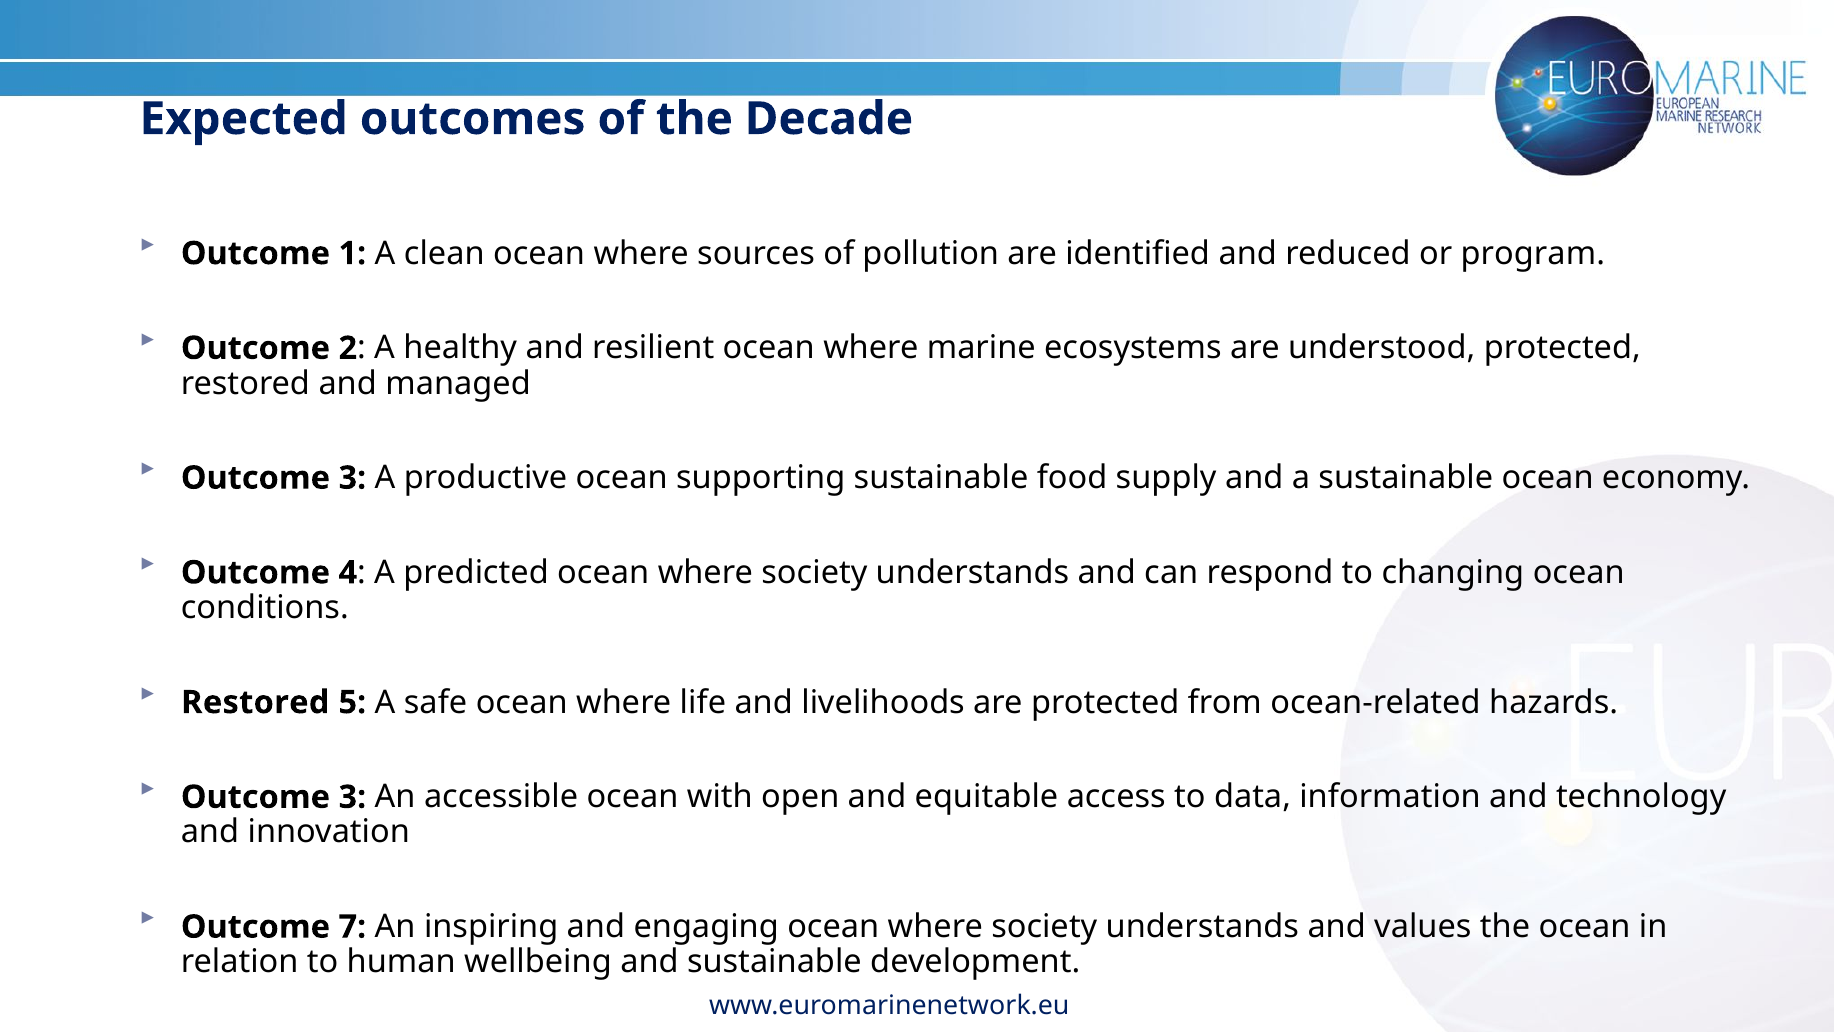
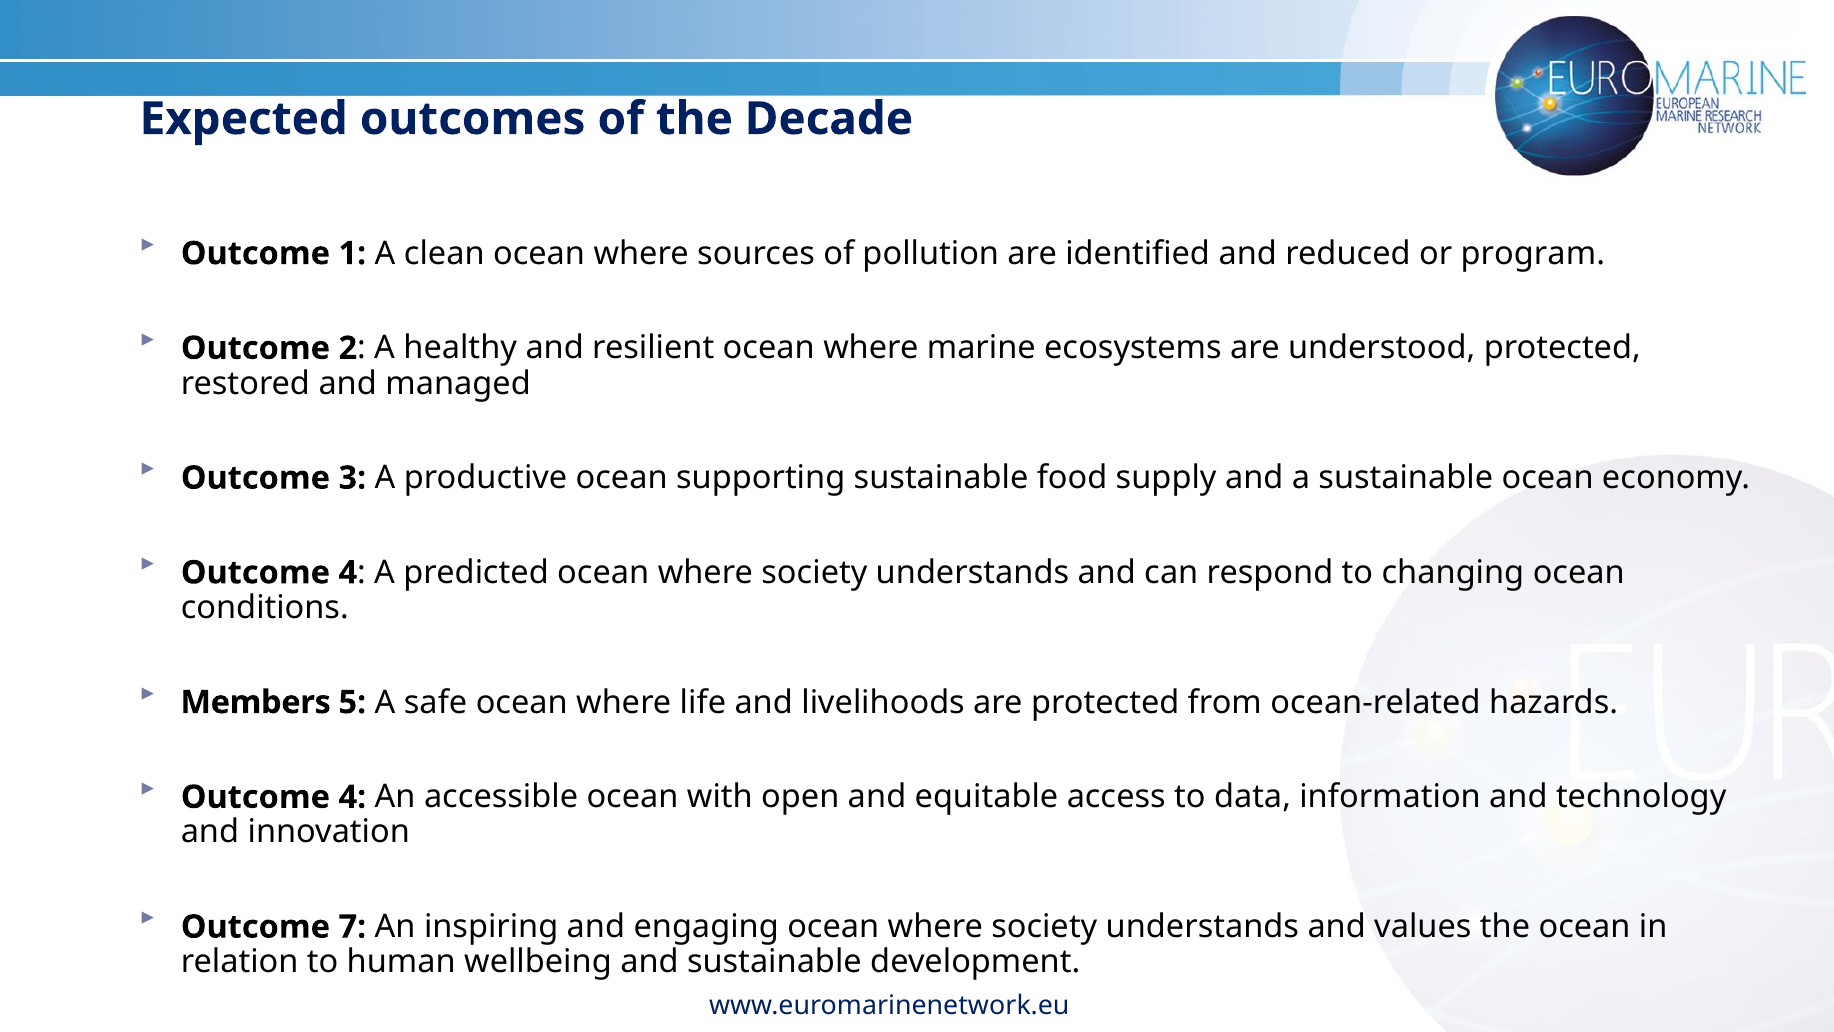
Restored at (255, 702): Restored -> Members
3 at (352, 797): 3 -> 4
